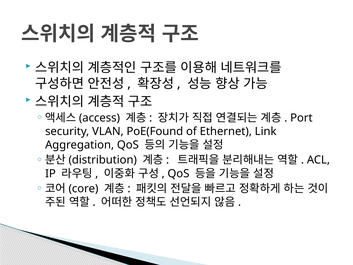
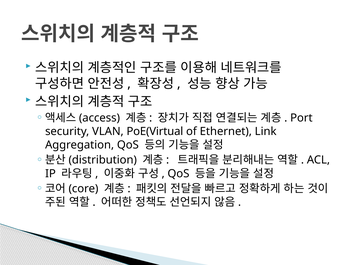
PoE(Found: PoE(Found -> PoE(Virtual
